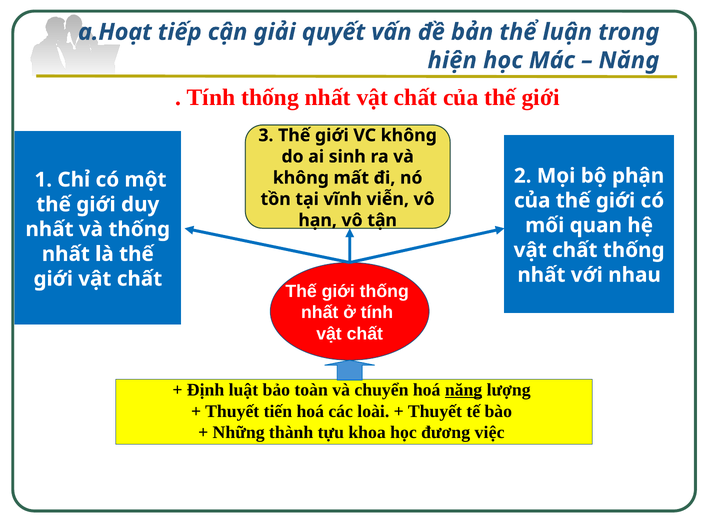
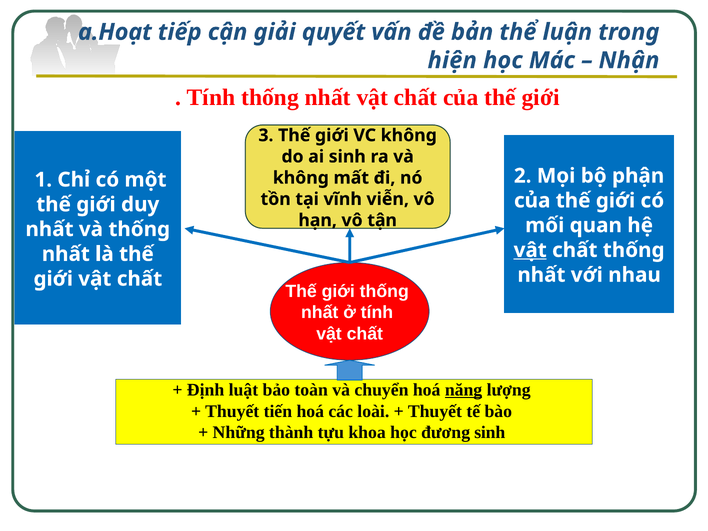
Năng at (629, 60): Năng -> Nhận
vật at (530, 250) underline: none -> present
đương việc: việc -> sinh
